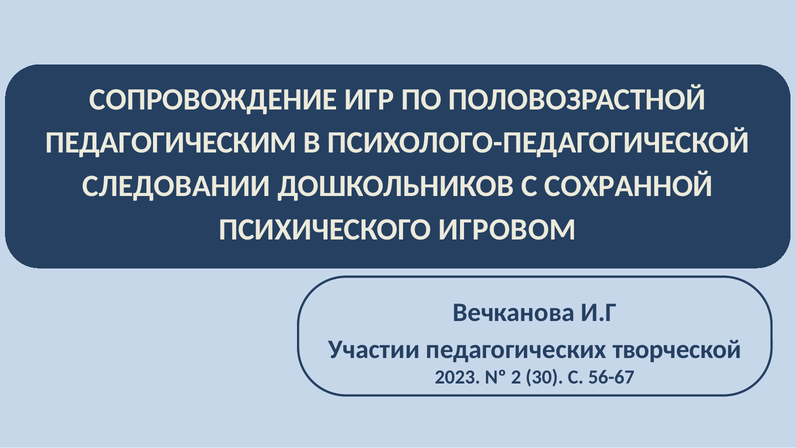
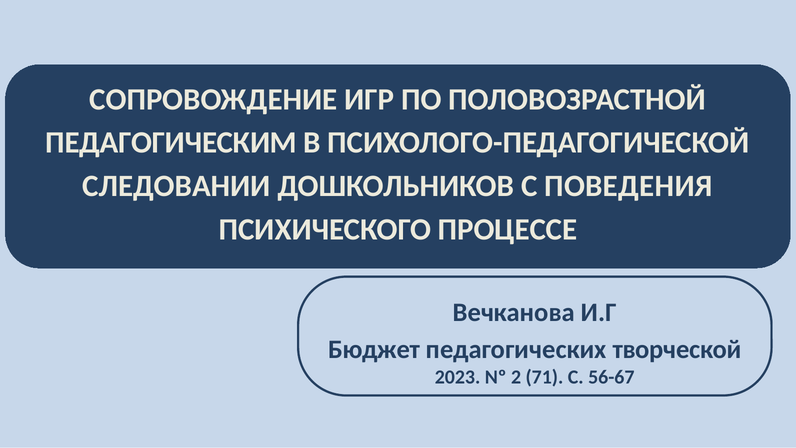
СОХРАННОЙ: СОХРАННОЙ -> ПОВЕДЕНИЯ
ИГРОВОМ: ИГРОВОМ -> ПРОЦЕССЕ
Участии: Участии -> Бюджет
30: 30 -> 71
